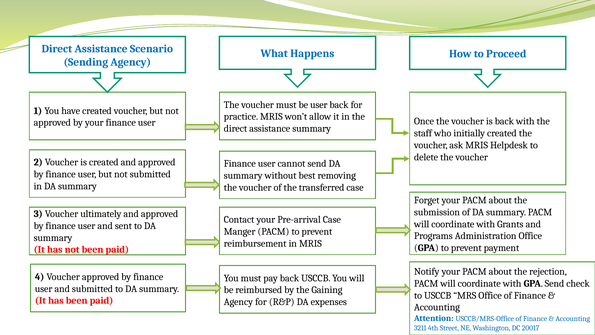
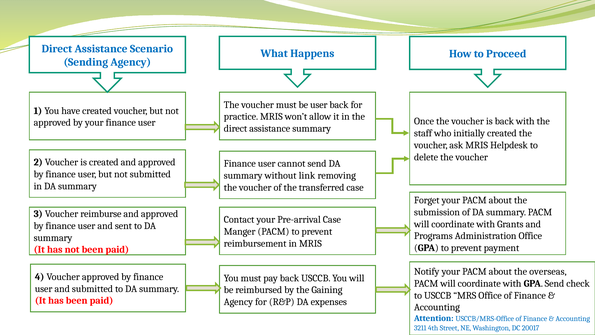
best: best -> link
ultimately: ultimately -> reimburse
rejection: rejection -> overseas
